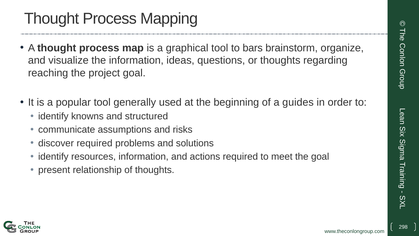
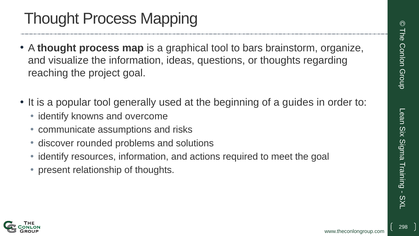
structured: structured -> overcome
discover required: required -> rounded
